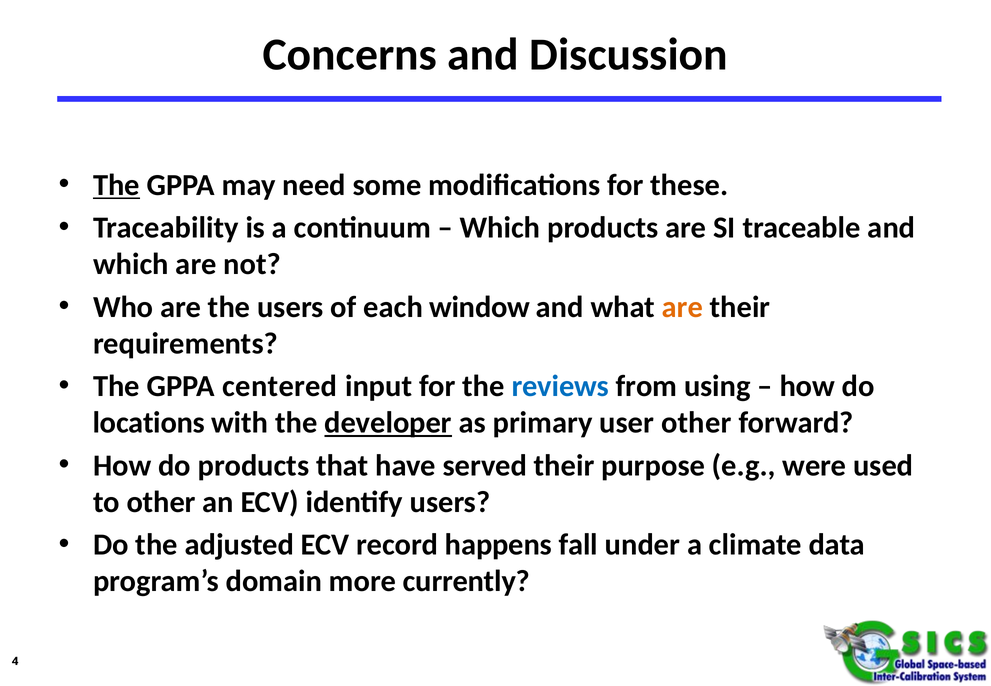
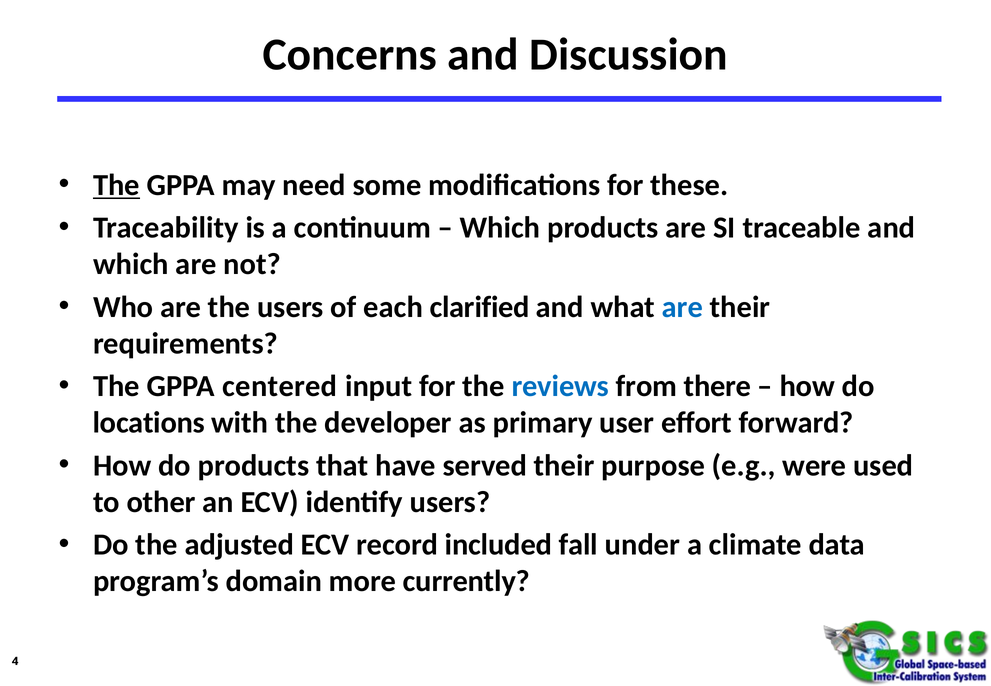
window: window -> clarified
are at (682, 307) colour: orange -> blue
using: using -> there
developer underline: present -> none
user other: other -> effort
happens: happens -> included
